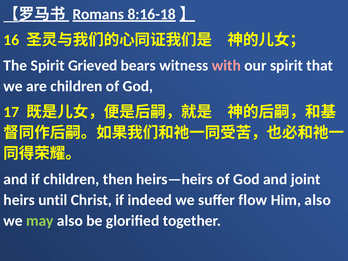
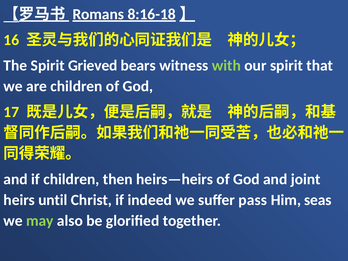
with colour: pink -> light green
flow: flow -> pass
Him also: also -> seas
